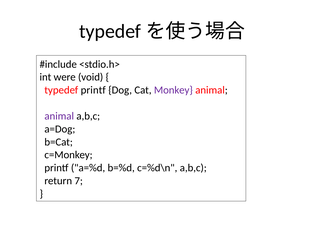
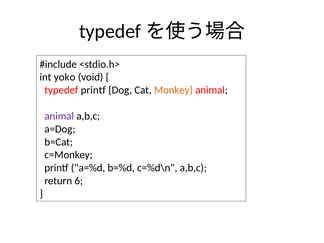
were: were -> yoko
Monkey colour: purple -> orange
7: 7 -> 6
